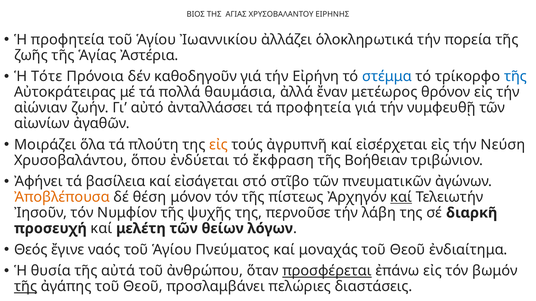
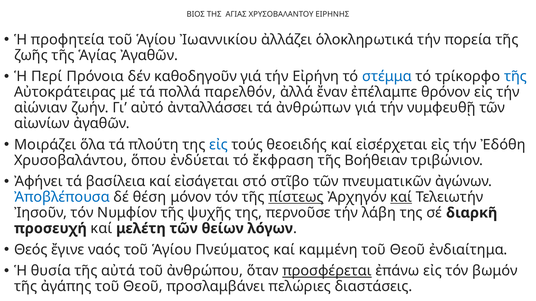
Ἁγίας Ἀστέρια: Ἀστέρια -> Ἀγαθῶν
Τότε: Τότε -> Περί
θαυμάσια: θαυμάσια -> παρελθόν
μετέωρος: μετέωρος -> ἐπέλαμπε
τά προφητεία: προφητεία -> ἀνθρώπων
εἰς at (219, 145) colour: orange -> blue
ἀγρυπνῆ: ἀγρυπνῆ -> θεοειδής
Νεύση: Νεύση -> Ἐδόθη
Ἀποβλέπουσα colour: orange -> blue
πίστεως underline: none -> present
μοναχάς: μοναχάς -> καμμένη
τῆς at (26, 287) underline: present -> none
